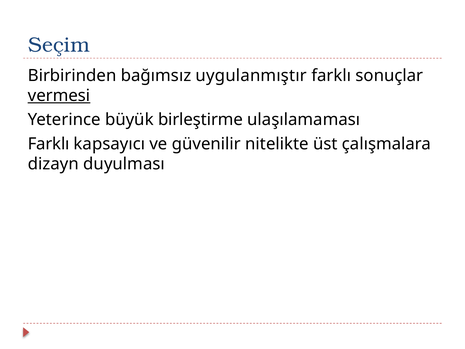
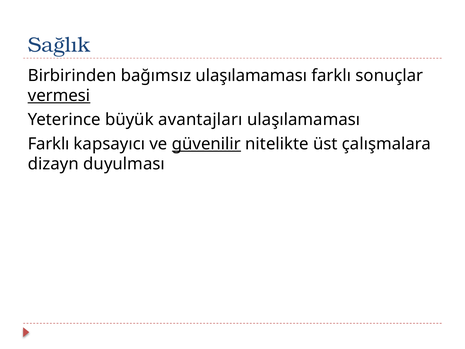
Seçim: Seçim -> Sağlık
bağımsız uygulanmıştır: uygulanmıştır -> ulaşılamaması
birleştirme: birleştirme -> avantajları
güvenilir underline: none -> present
